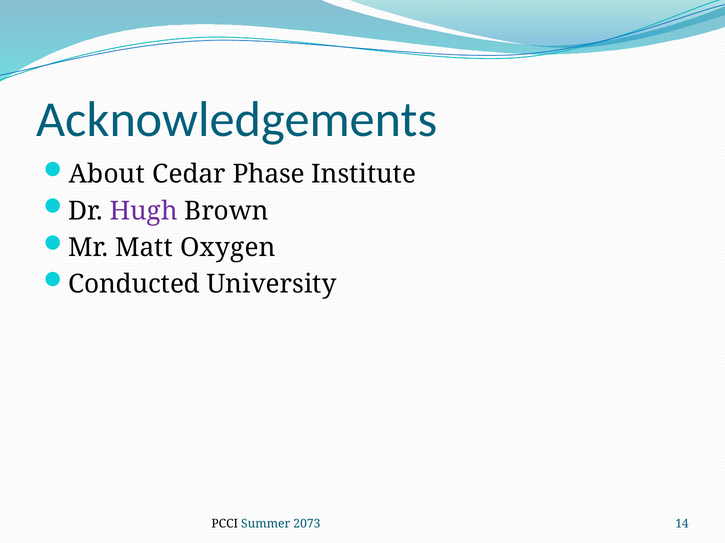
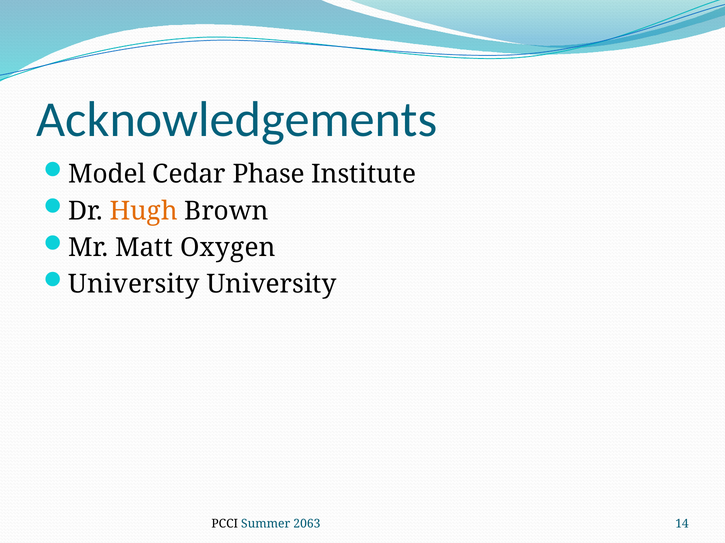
About: About -> Model
Hugh colour: purple -> orange
Conducted at (134, 284): Conducted -> University
2073: 2073 -> 2063
